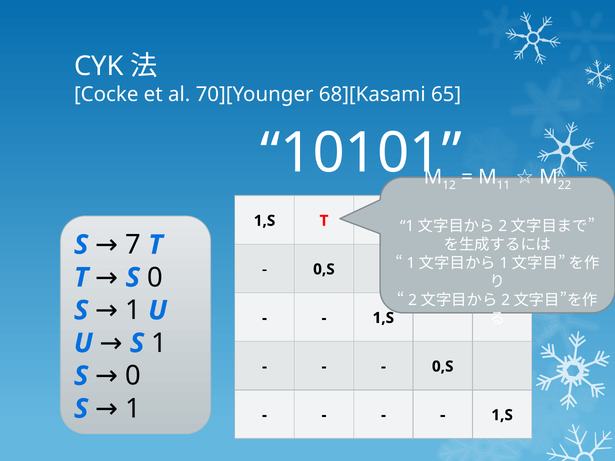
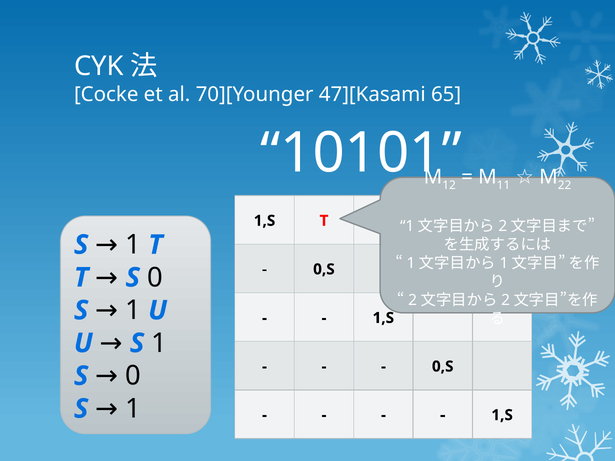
68][Kasami: 68][Kasami -> 47][Kasami
7 at (133, 245): 7 -> 1
